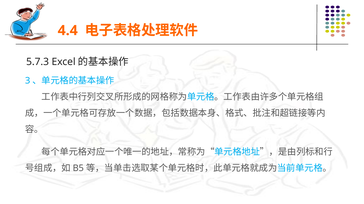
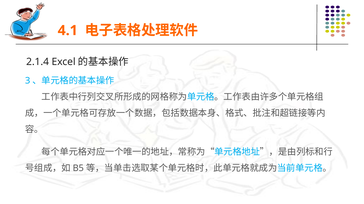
4.4: 4.4 -> 4.1
5.7.3: 5.7.3 -> 2.1.4
